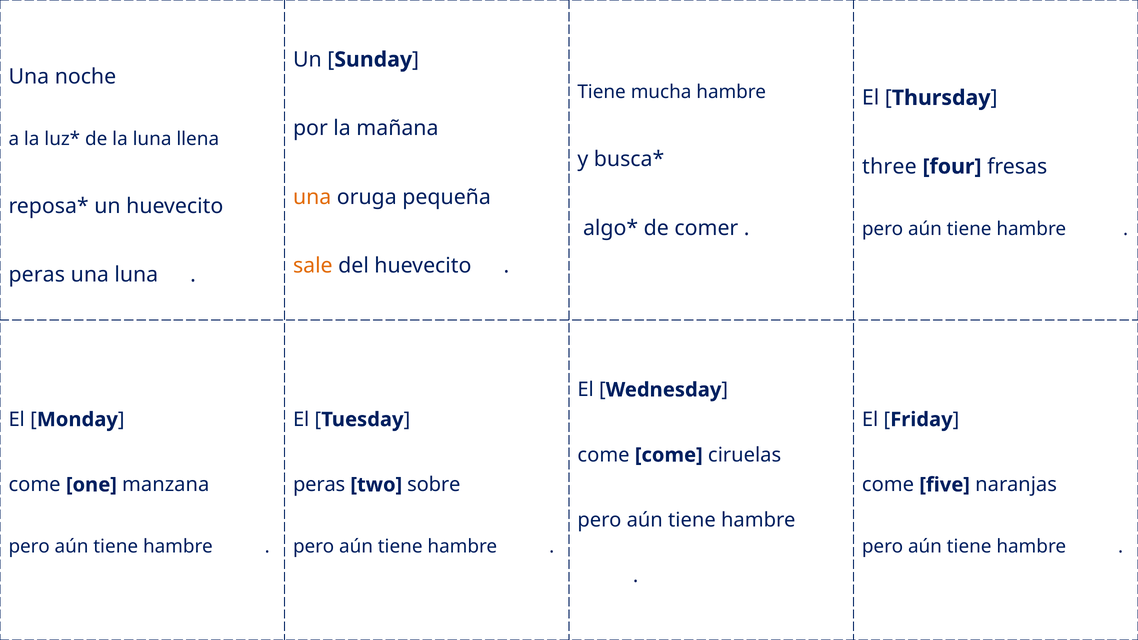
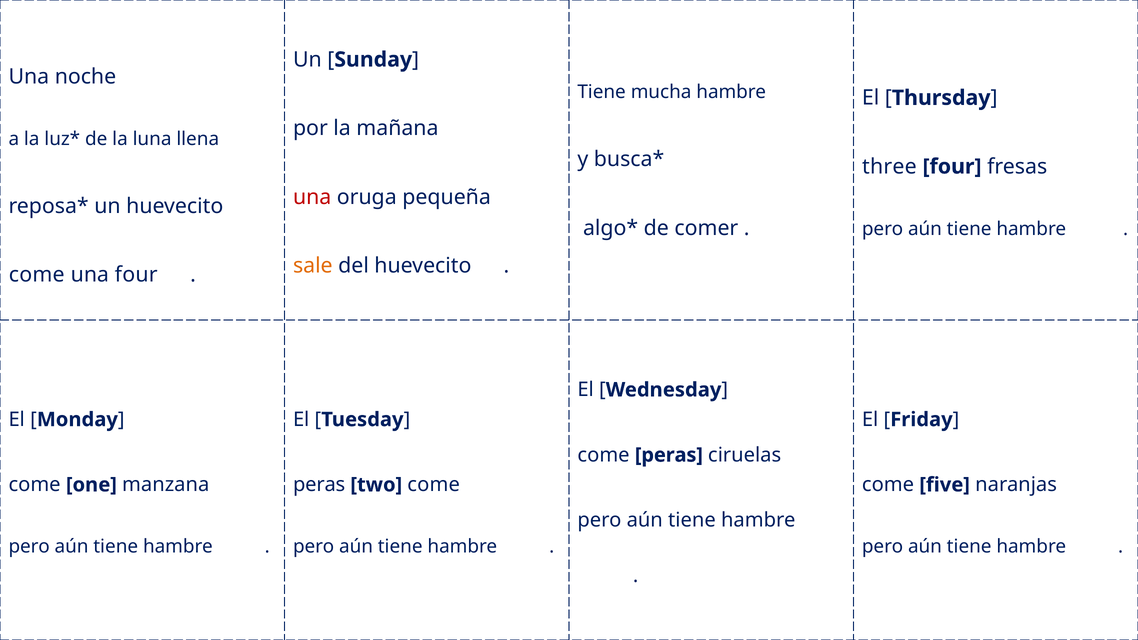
una at (312, 197) colour: orange -> red
peras at (37, 275): peras -> come
una luna: luna -> four
come come: come -> peras
two sobre: sobre -> come
